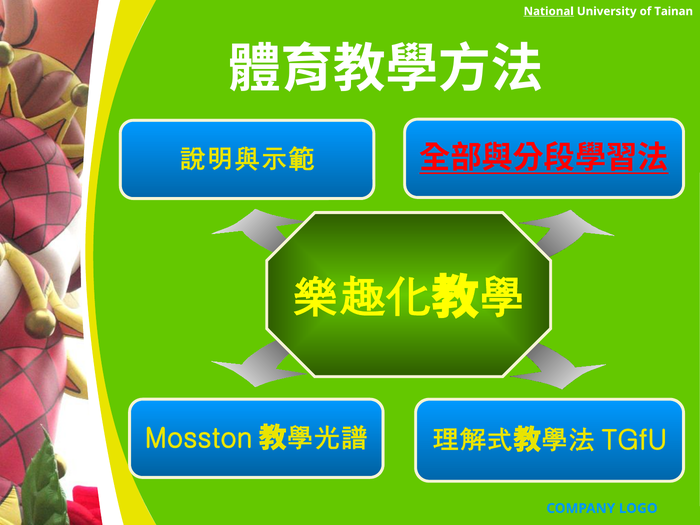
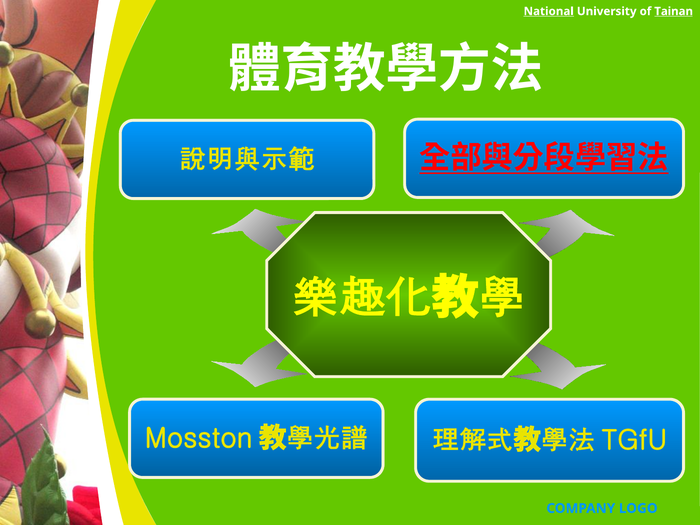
Tainan underline: none -> present
